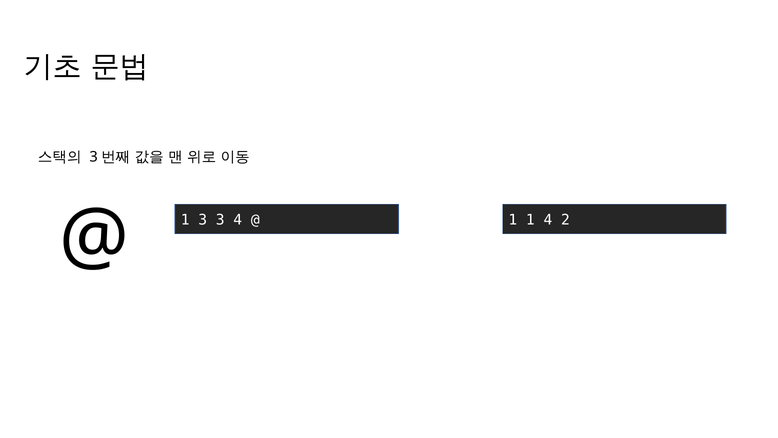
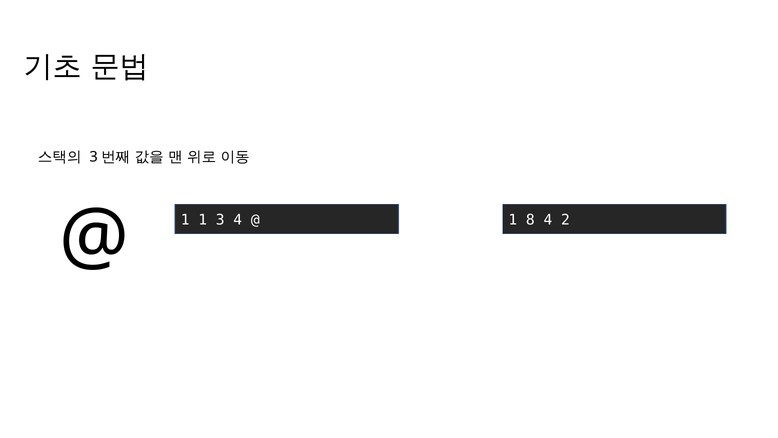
1 3: 3 -> 1
1 1: 1 -> 8
